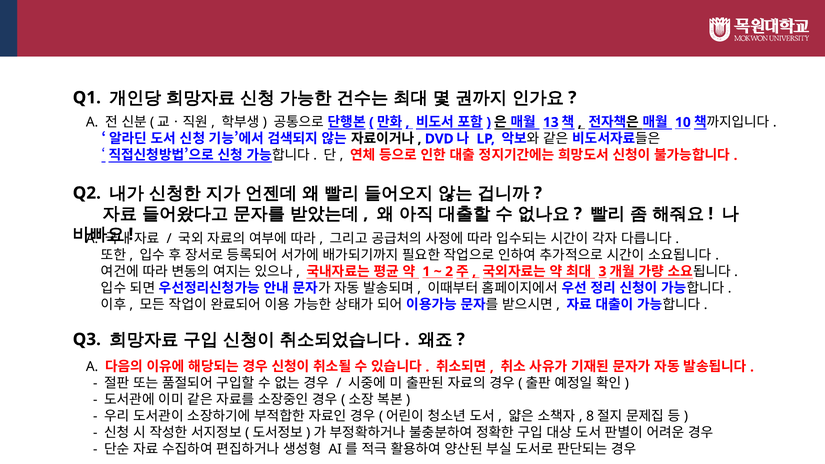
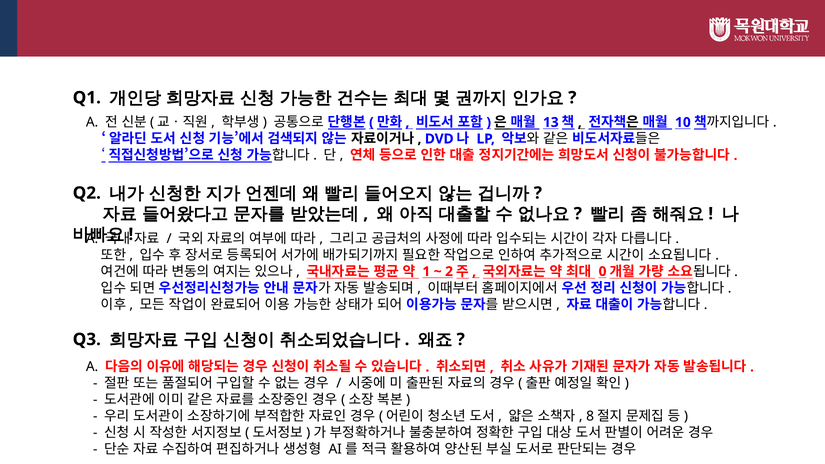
3: 3 -> 0
